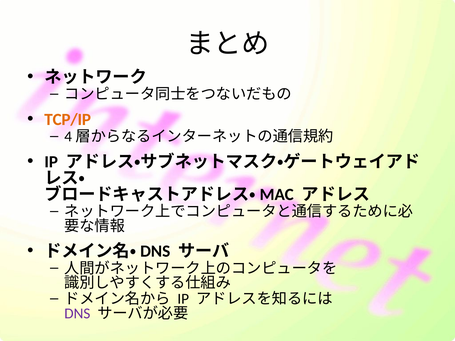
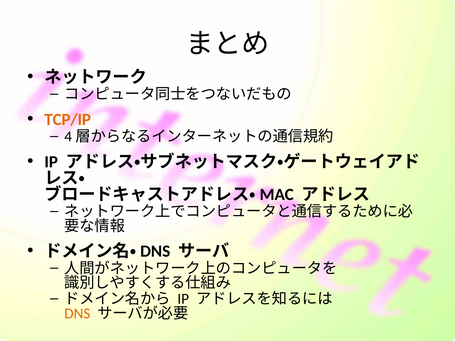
DNS colour: purple -> orange
